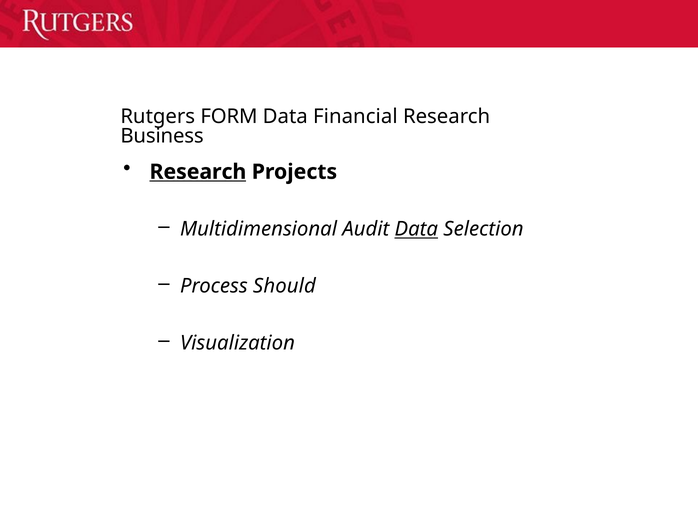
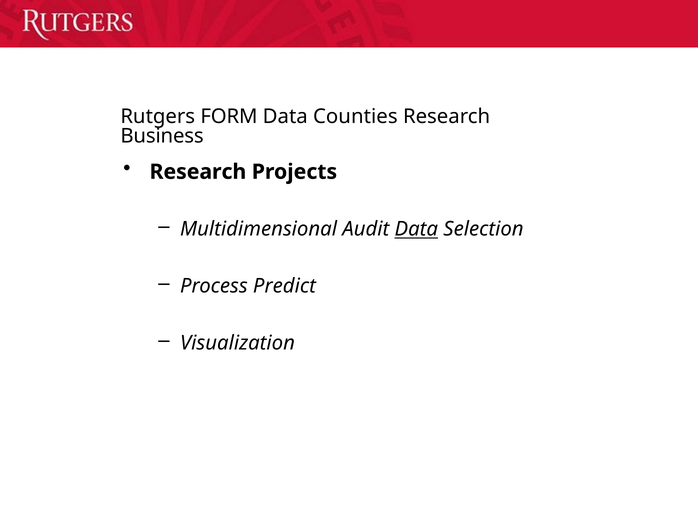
Financial: Financial -> Counties
Research at (198, 172) underline: present -> none
Should: Should -> Predict
